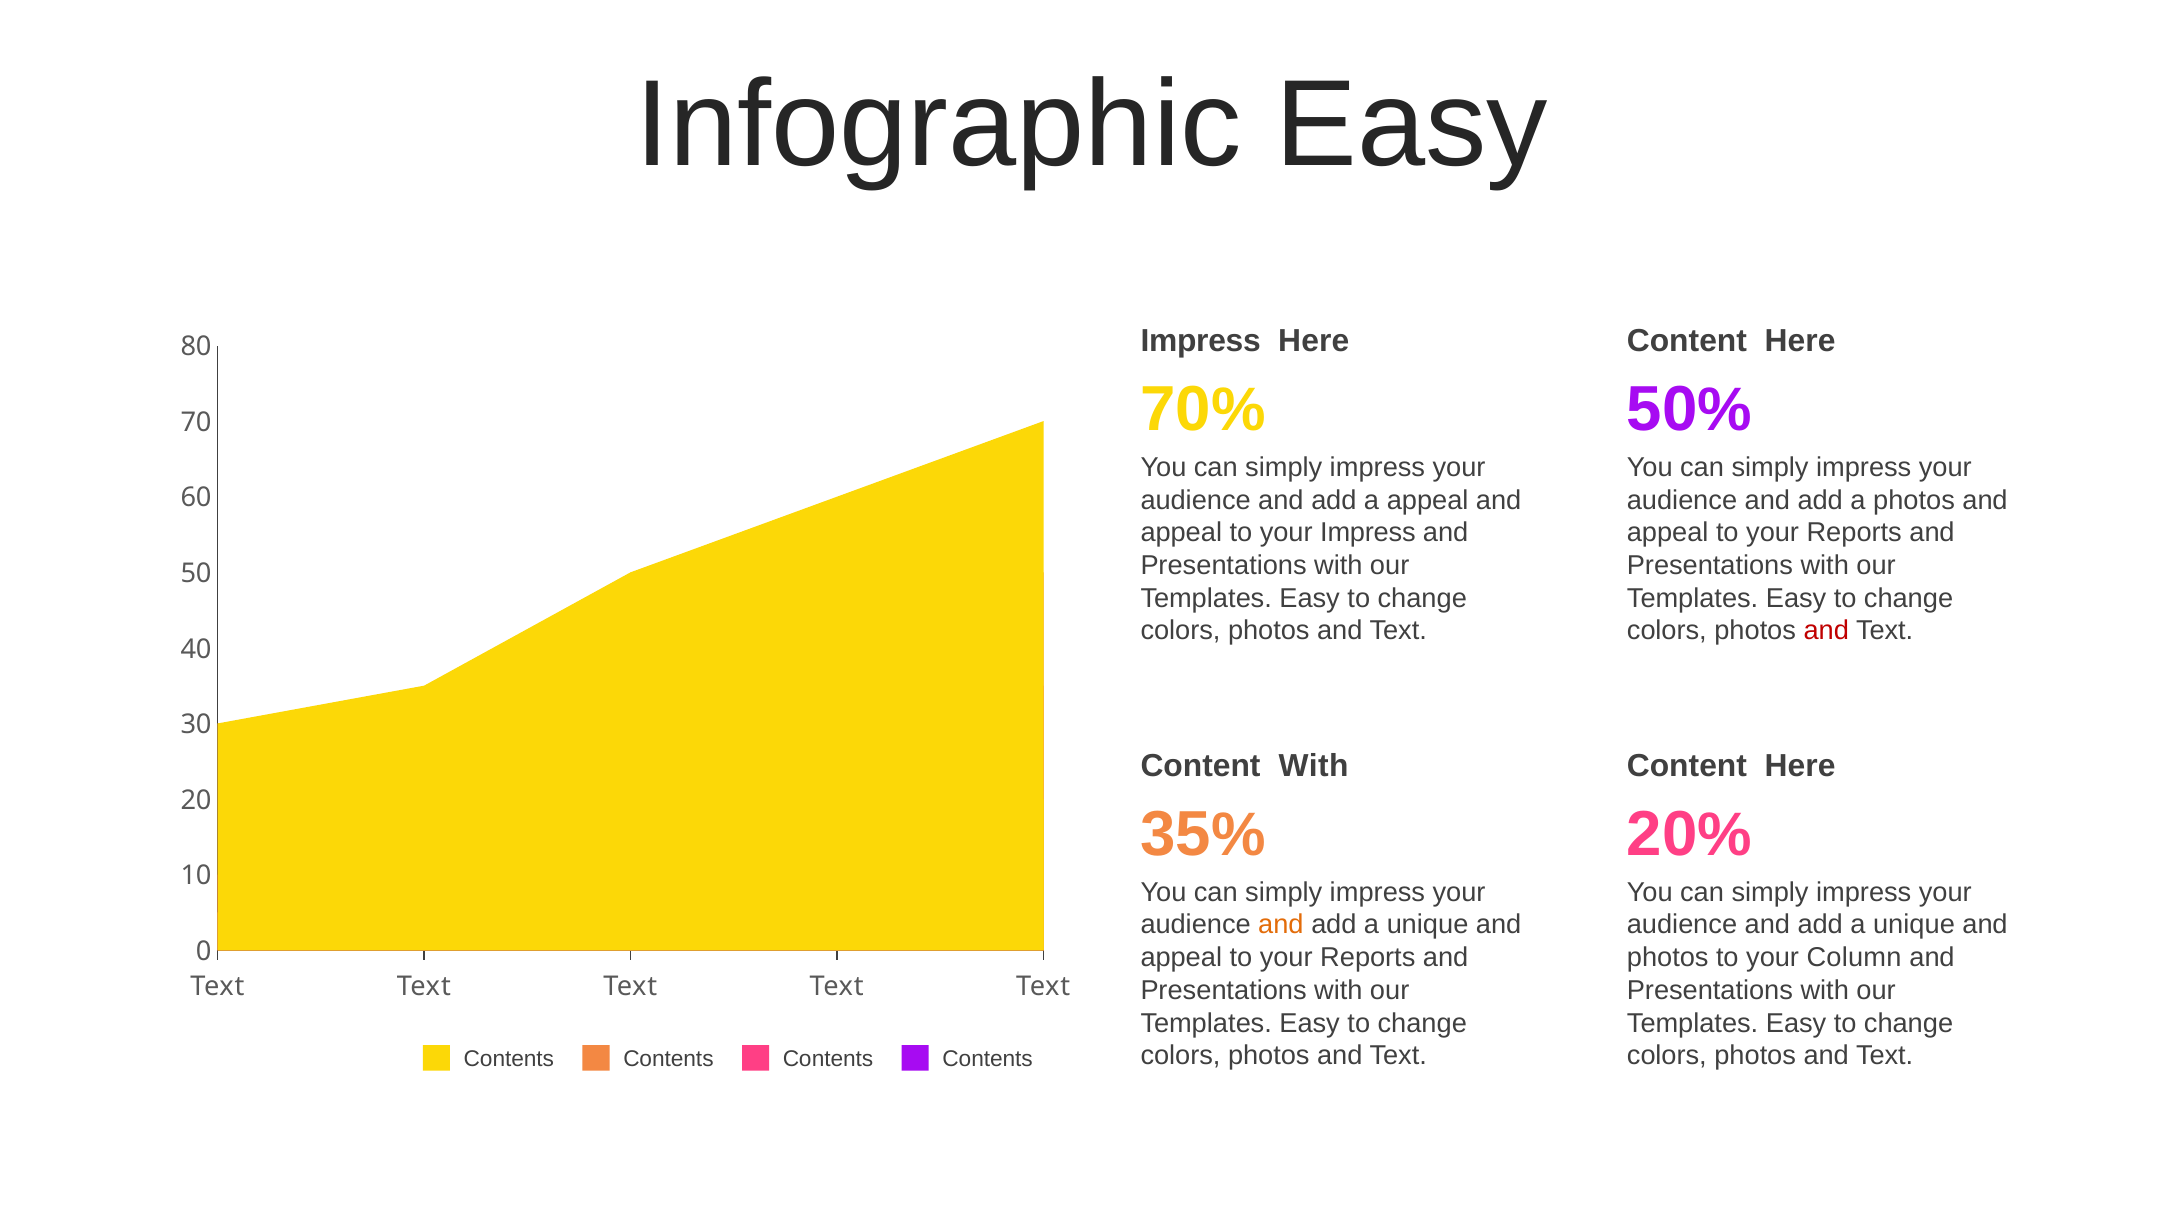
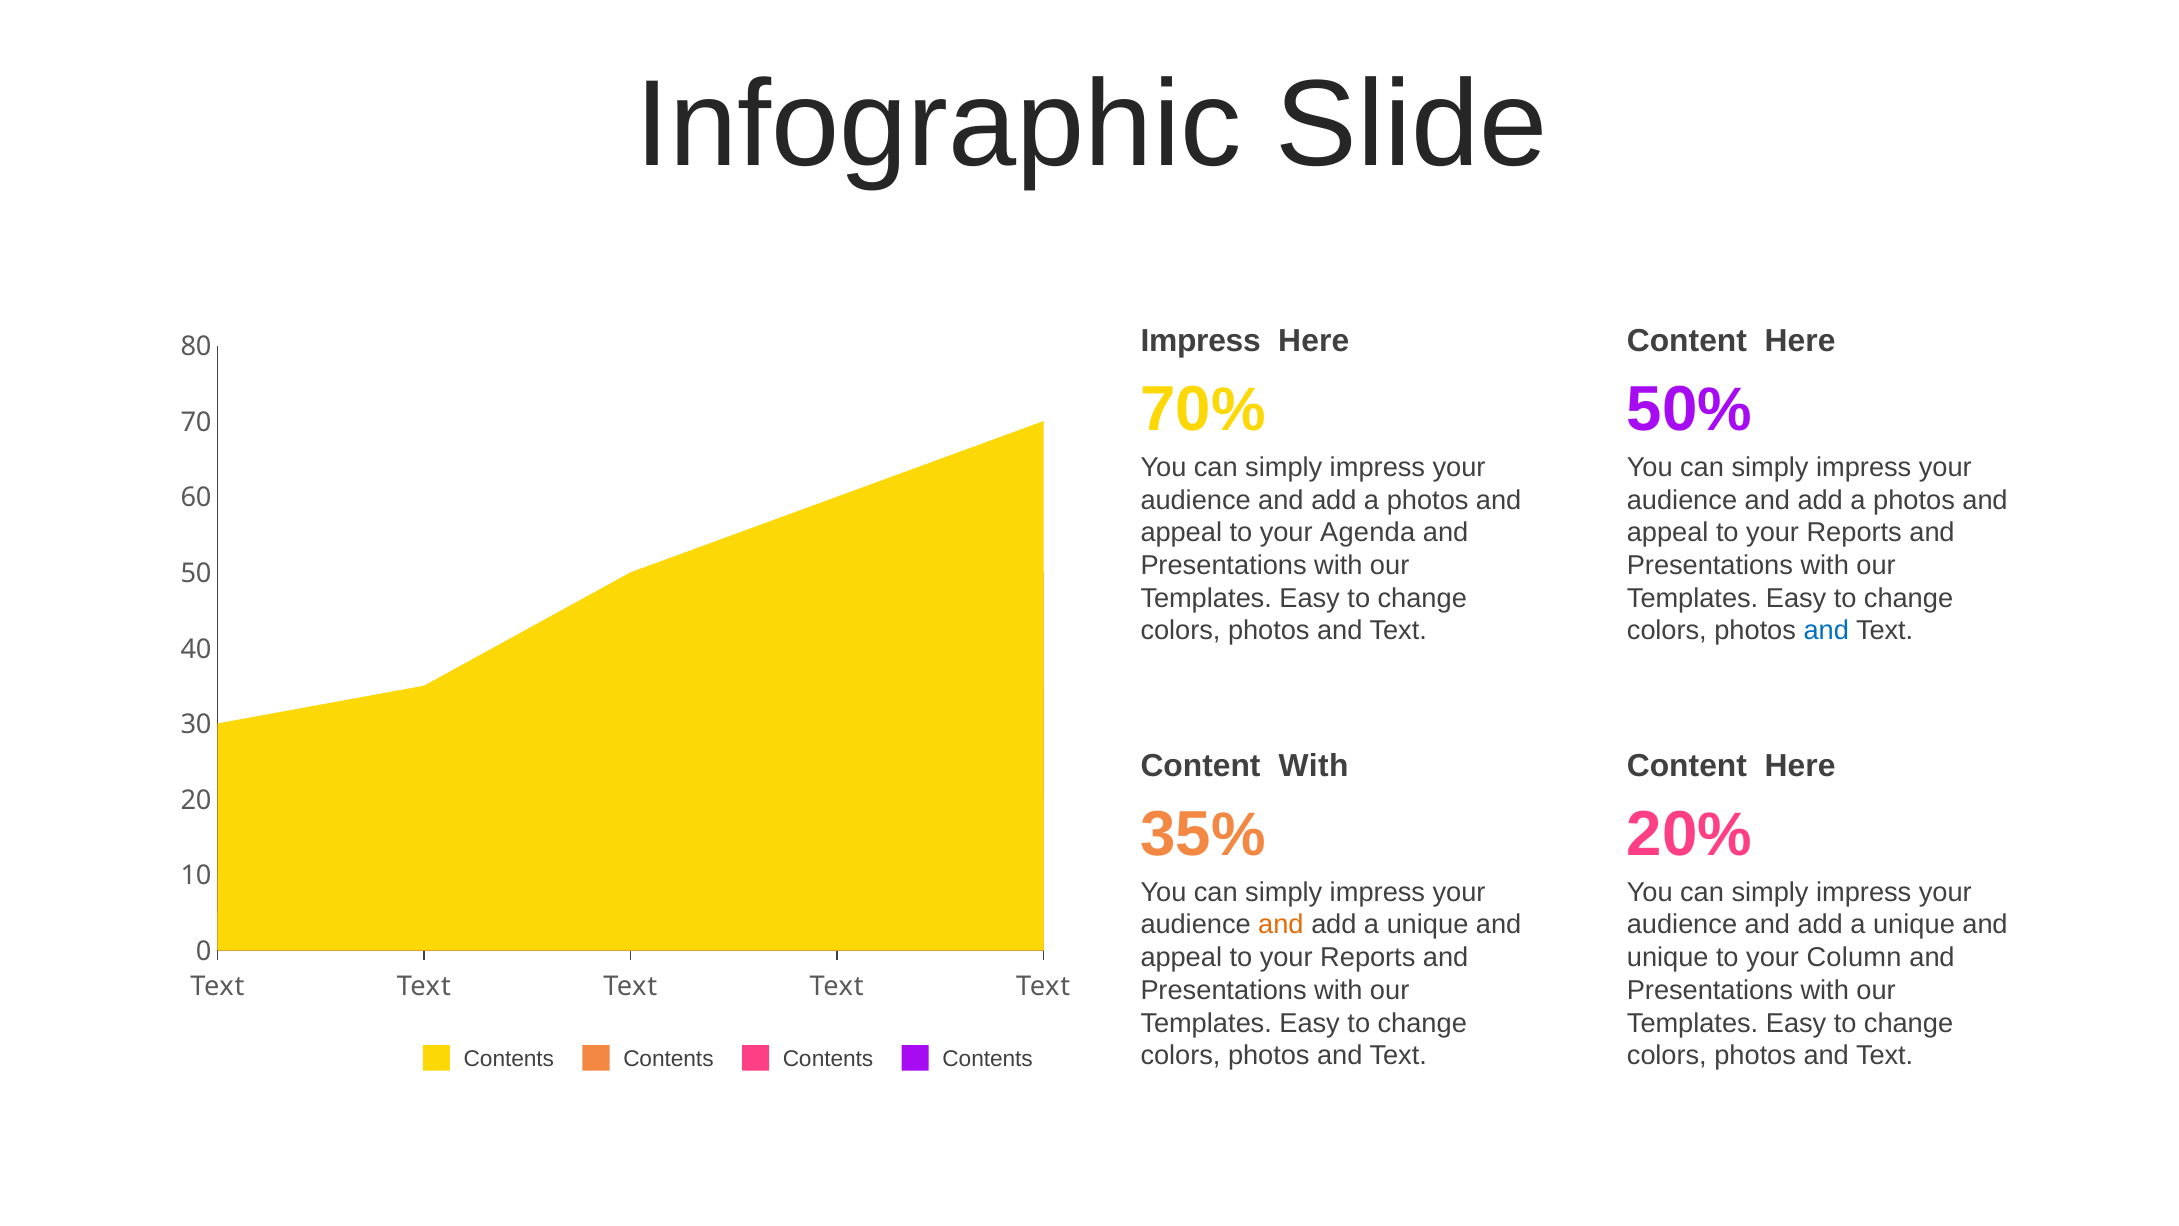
Infographic Easy: Easy -> Slide
appeal at (1428, 500): appeal -> photos
your Impress: Impress -> Agenda
and at (1826, 631) colour: red -> blue
photos at (1668, 957): photos -> unique
